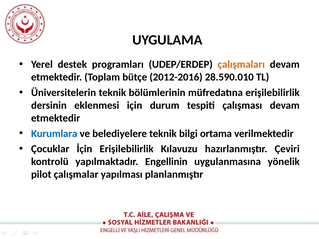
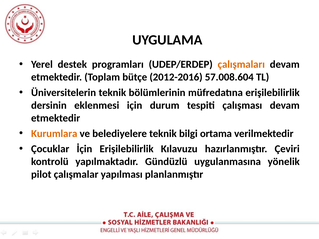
28.590.010: 28.590.010 -> 57.008.604
Kurumlara colour: blue -> orange
Engellinin: Engellinin -> Gündüzlü
